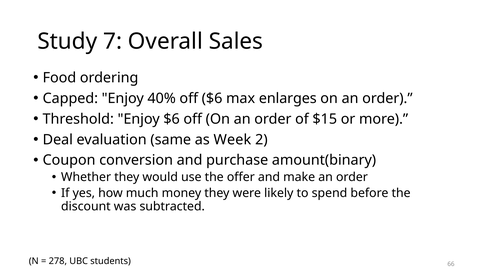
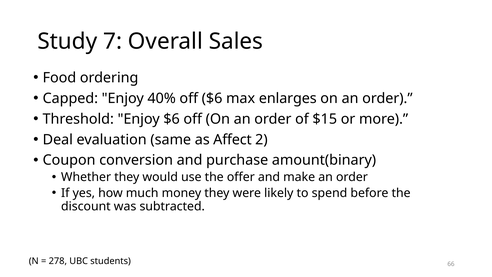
Week: Week -> Affect
